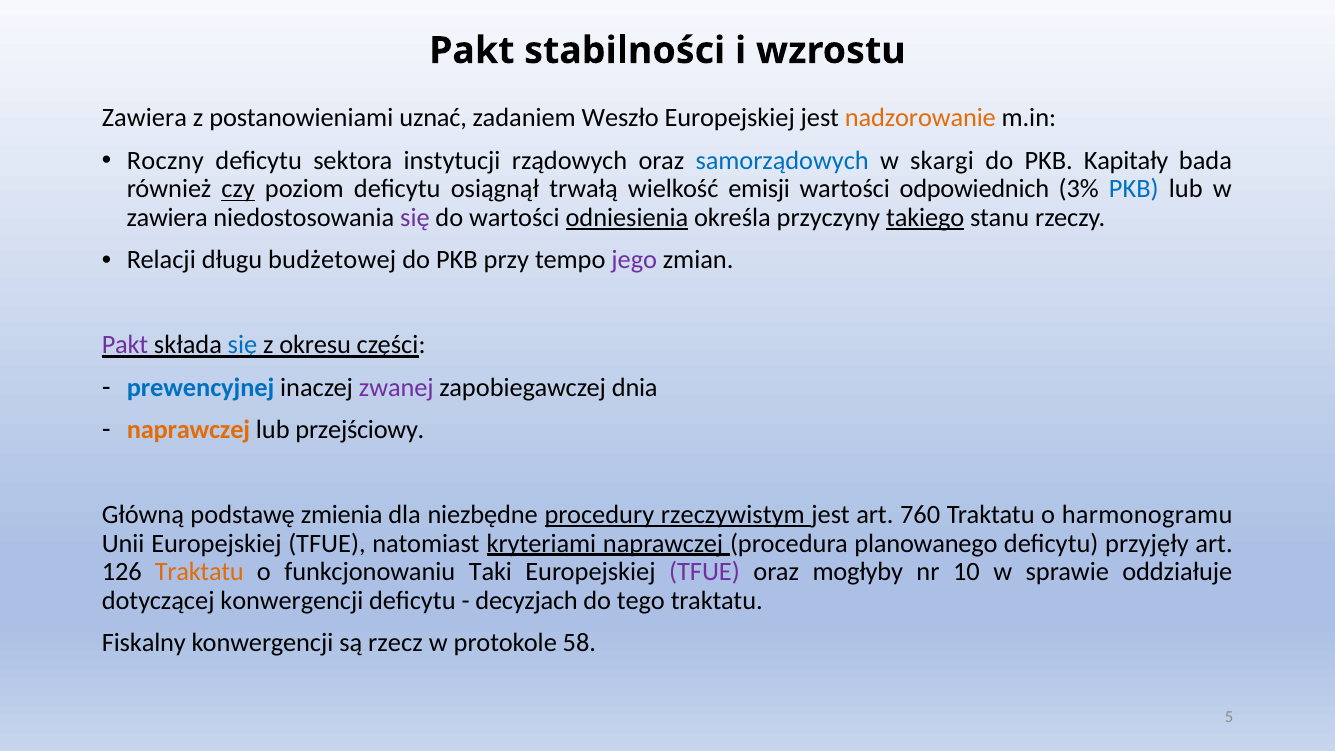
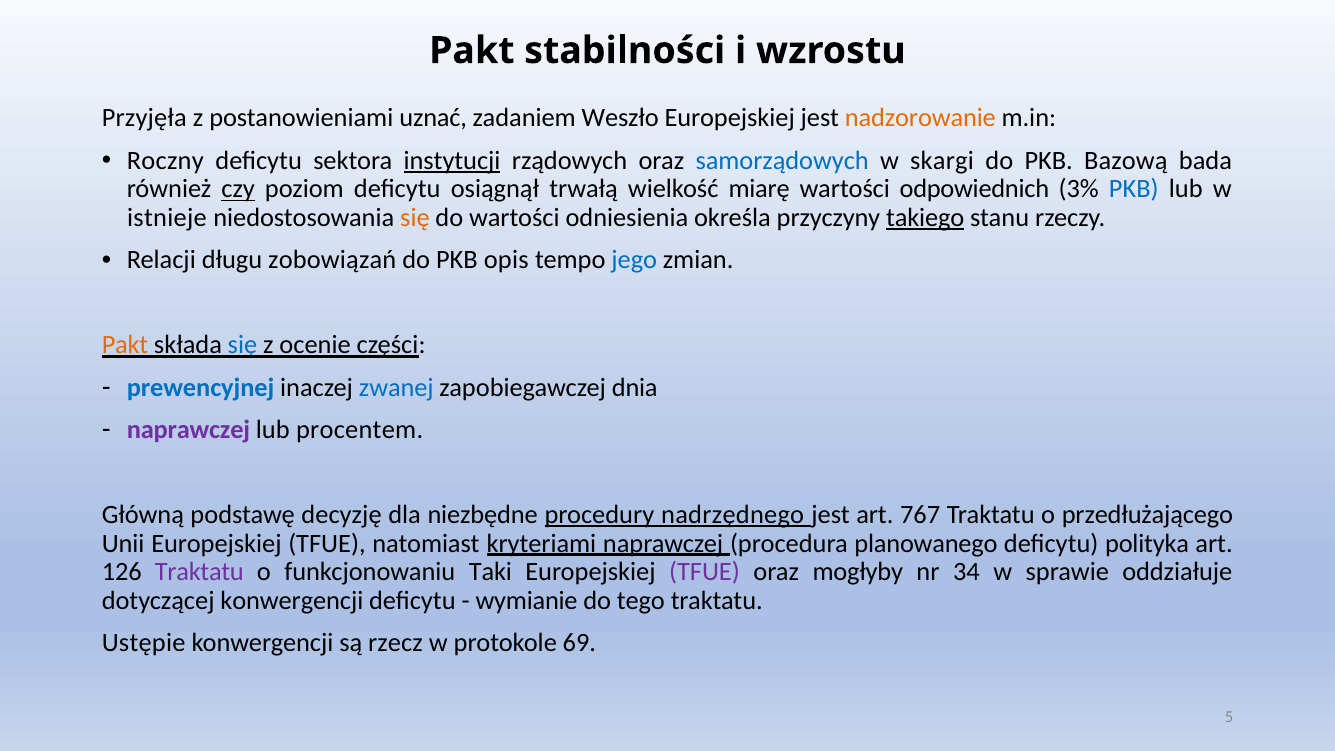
Zawiera at (144, 118): Zawiera -> Przyjęła
instytucji underline: none -> present
Kapitały: Kapitały -> Bazową
emisji: emisji -> miarę
zawiera at (167, 218): zawiera -> istnieje
się at (415, 218) colour: purple -> orange
odniesienia underline: present -> none
budżetowej: budżetowej -> zobowiązań
przy: przy -> opis
jego colour: purple -> blue
Pakt at (125, 345) colour: purple -> orange
okresu: okresu -> ocenie
zwanej colour: purple -> blue
naprawczej at (188, 430) colour: orange -> purple
przejściowy: przejściowy -> procentem
zmienia: zmienia -> decyzję
rzeczywistym: rzeczywistym -> nadrzędnego
760: 760 -> 767
harmonogramu: harmonogramu -> przedłużającego
przyjęły: przyjęły -> polityka
Traktatu at (199, 572) colour: orange -> purple
10: 10 -> 34
decyzjach: decyzjach -> wymianie
Fiskalny: Fiskalny -> Ustępie
58: 58 -> 69
